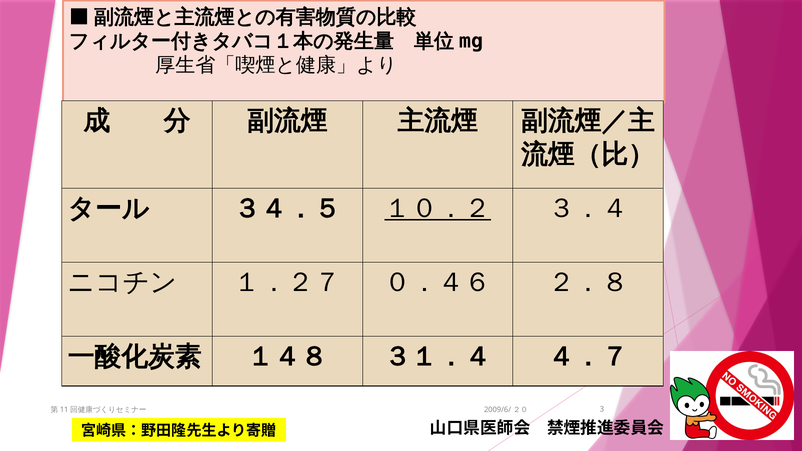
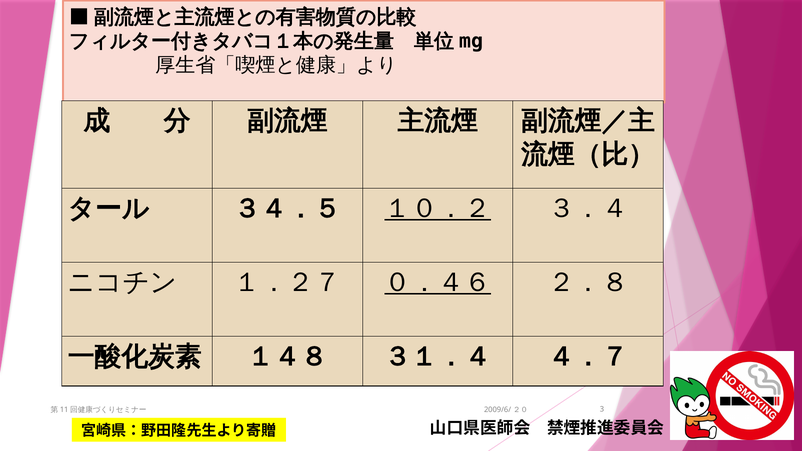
０．４６ underline: none -> present
